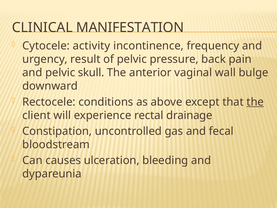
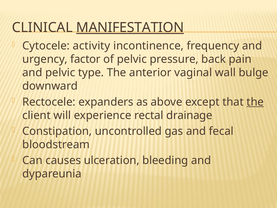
MANIFESTATION underline: none -> present
result: result -> factor
skull: skull -> type
conditions: conditions -> expanders
